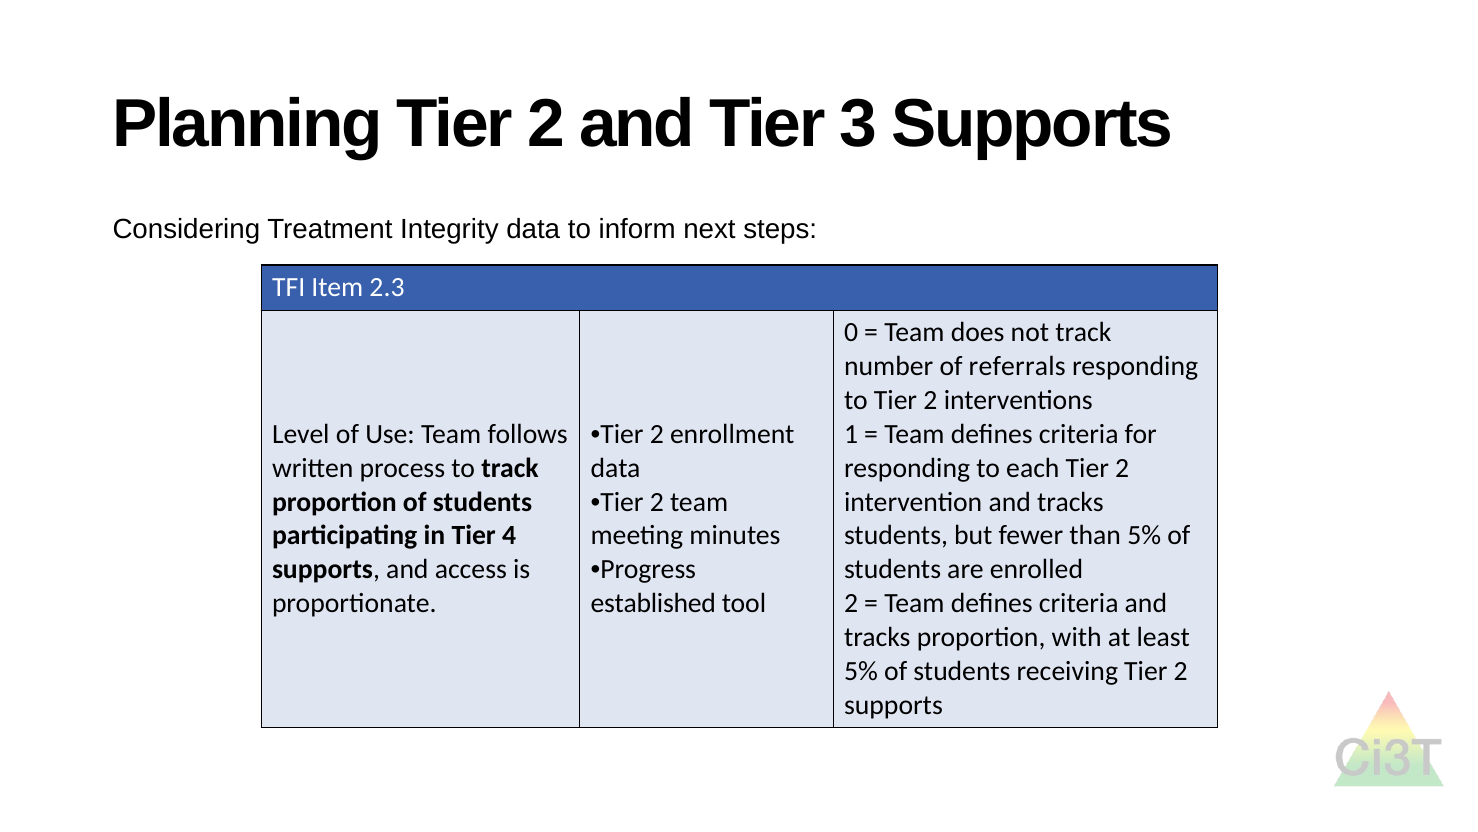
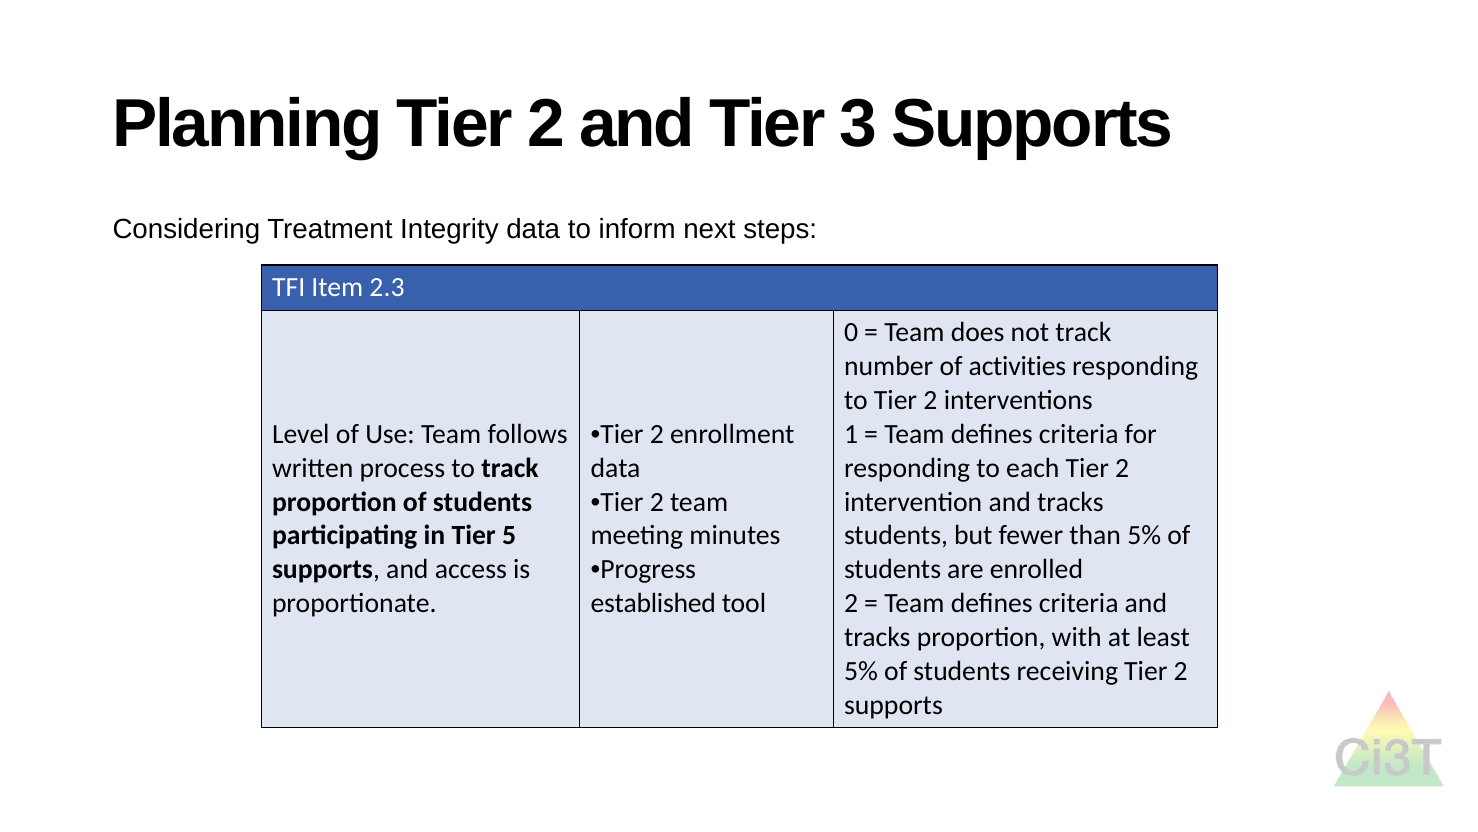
referrals: referrals -> activities
4: 4 -> 5
